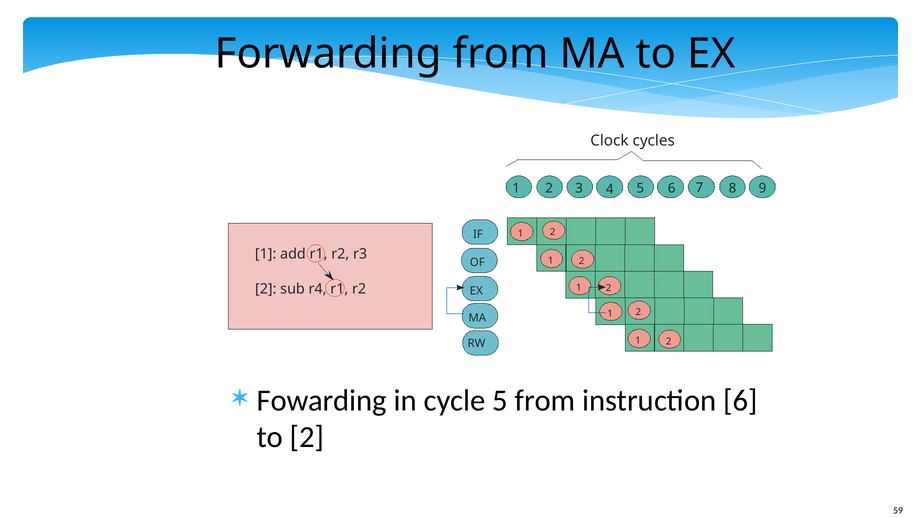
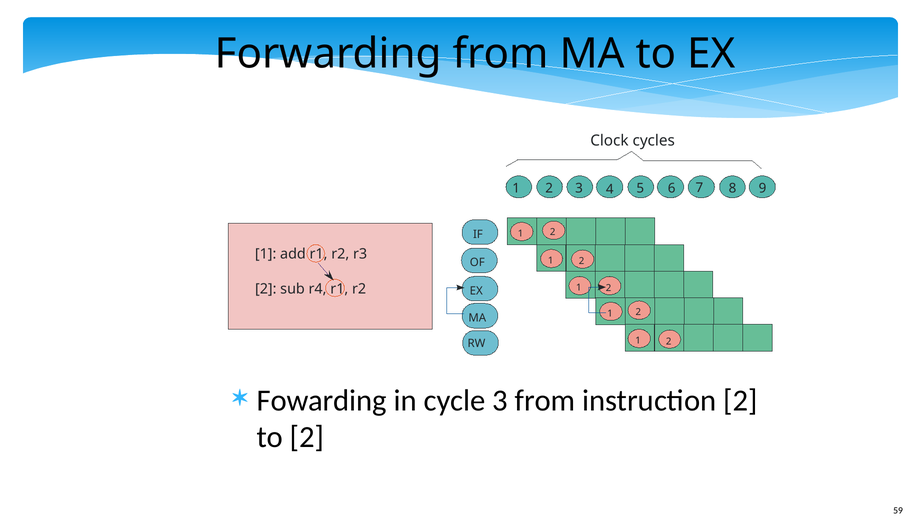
cycle 5: 5 -> 3
instruction 6: 6 -> 2
